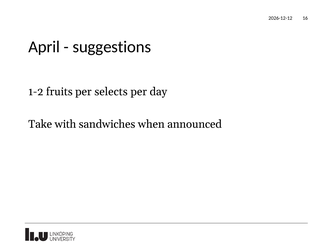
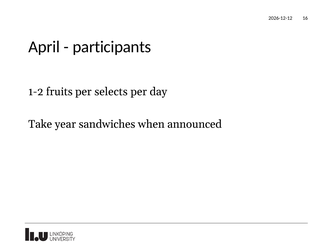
suggestions: suggestions -> participants
with: with -> year
